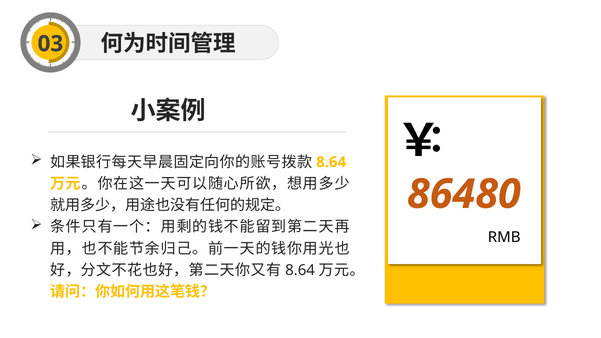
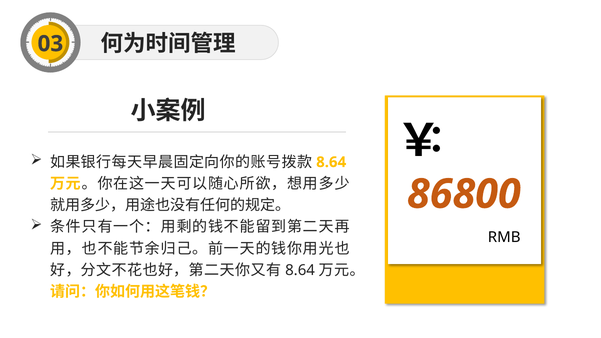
86480: 86480 -> 86800
